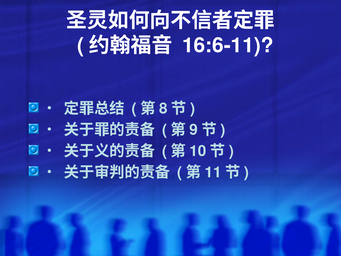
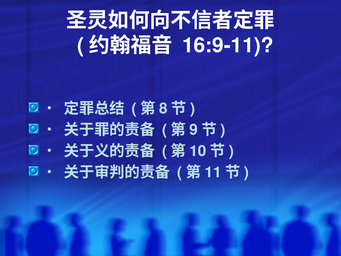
16:6-11: 16:6-11 -> 16:9-11
